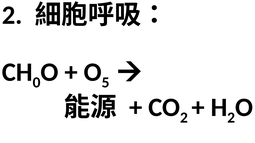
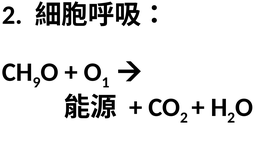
0: 0 -> 9
5: 5 -> 1
